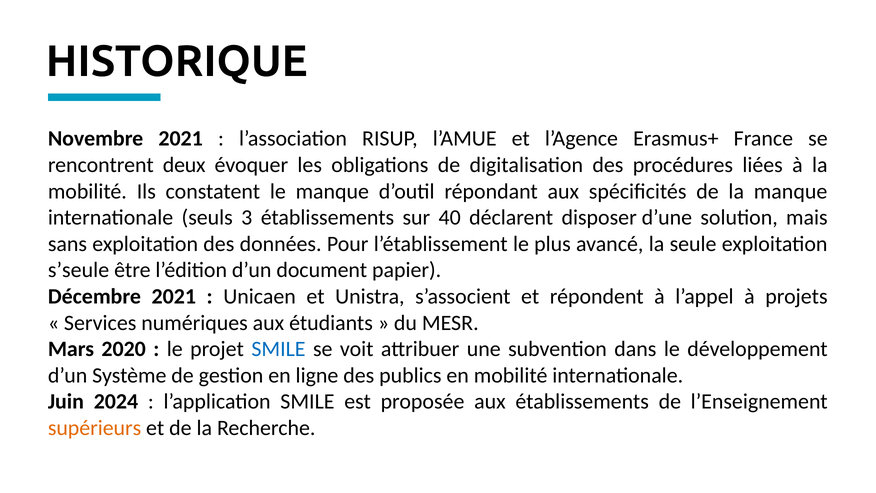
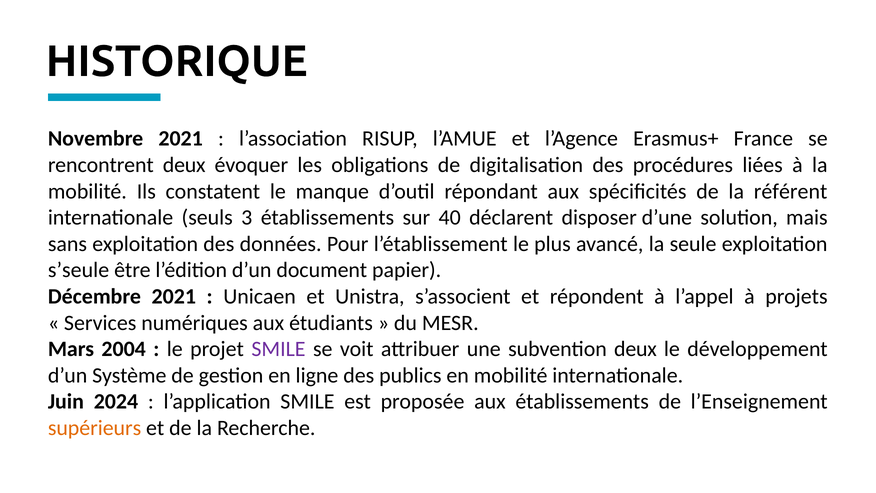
la manque: manque -> référent
2020: 2020 -> 2004
SMILE at (278, 349) colour: blue -> purple
subvention dans: dans -> deux
